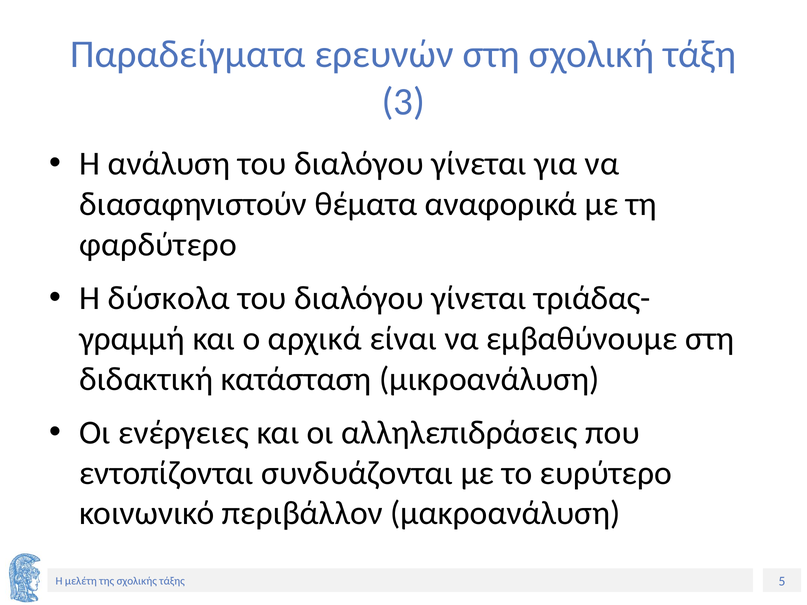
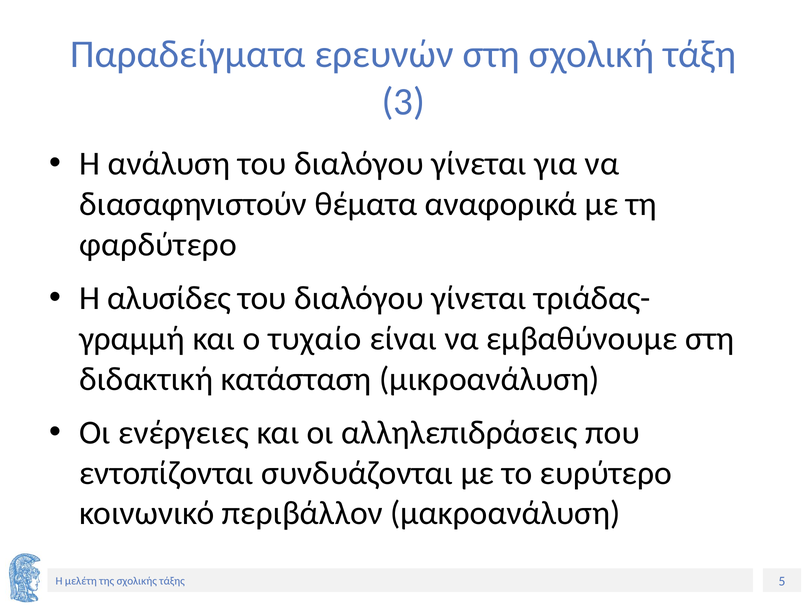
δύσκολα: δύσκολα -> αλυσίδες
αρχικά: αρχικά -> τυχαίο
